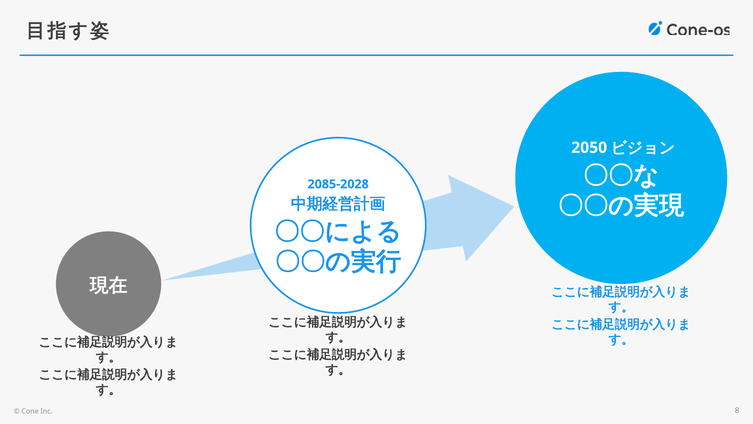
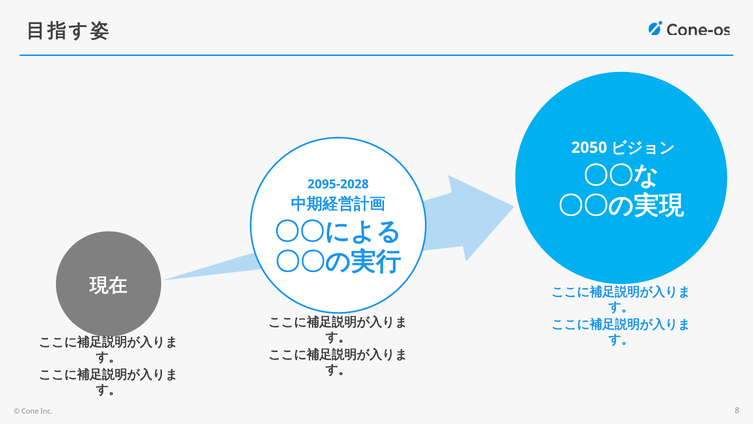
2085-2028: 2085-2028 -> 2095-2028
